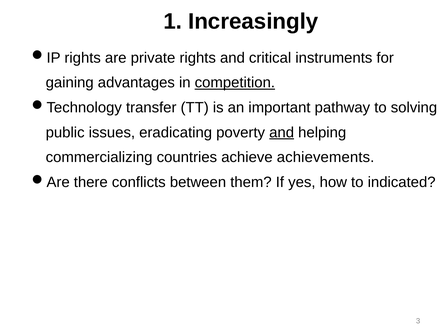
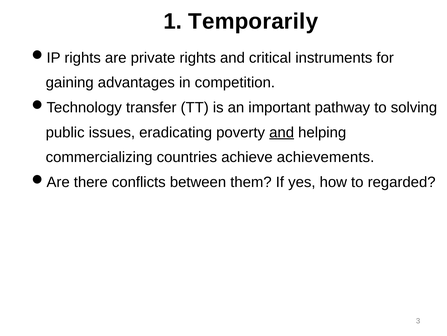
Increasingly: Increasingly -> Temporarily
competition underline: present -> none
indicated: indicated -> regarded
